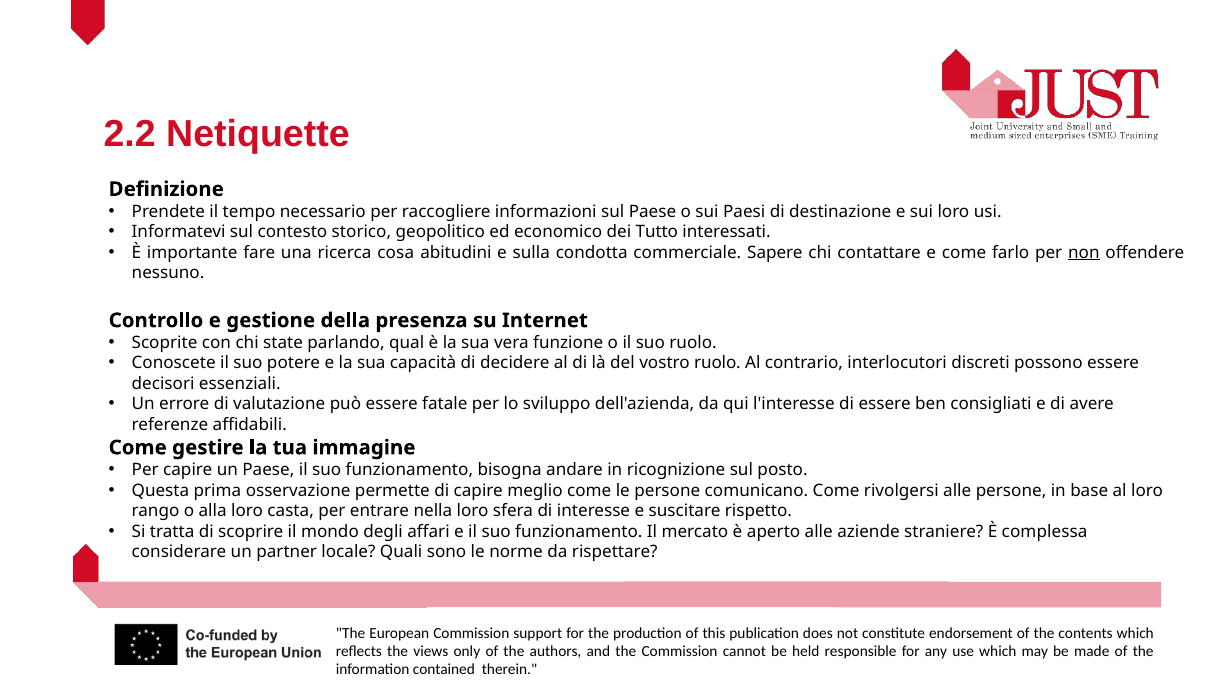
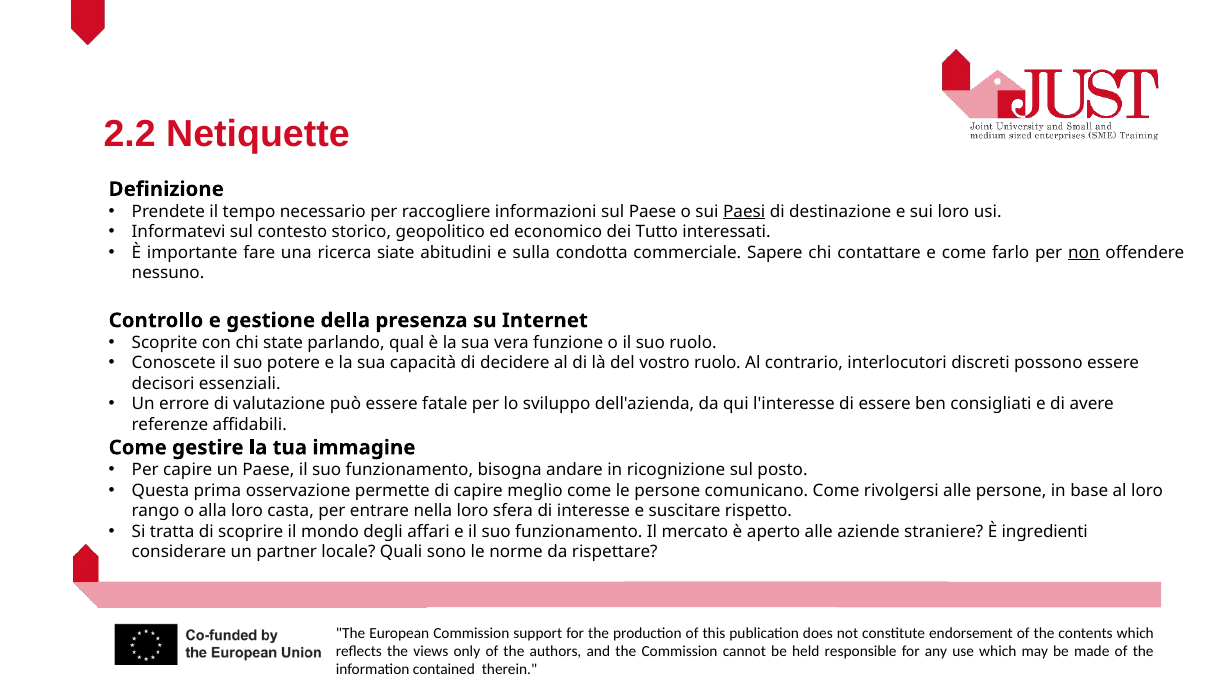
Paesi underline: none -> present
cosa: cosa -> siate
complessa: complessa -> ingredienti
